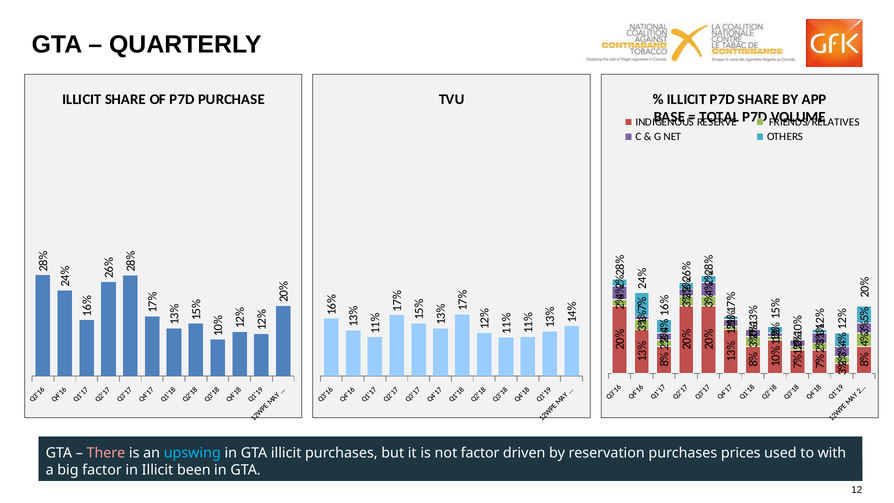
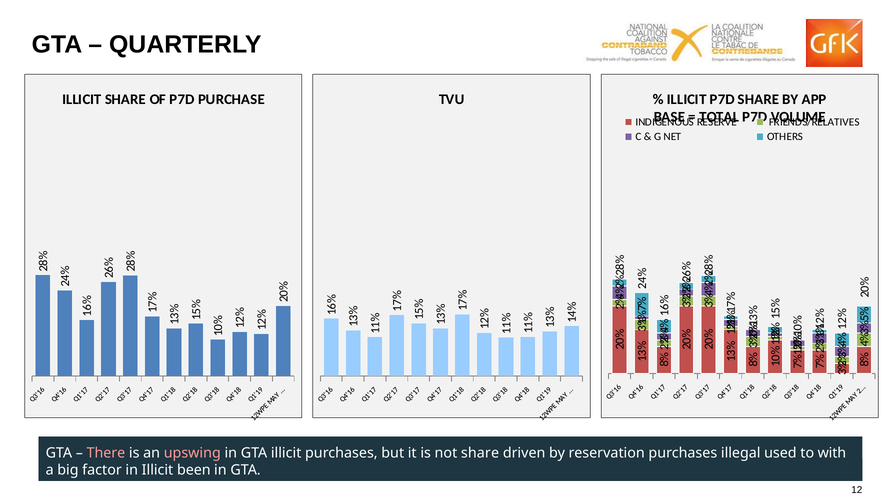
upswing colour: light blue -> pink
not factor: factor -> share
prices: prices -> illegal
